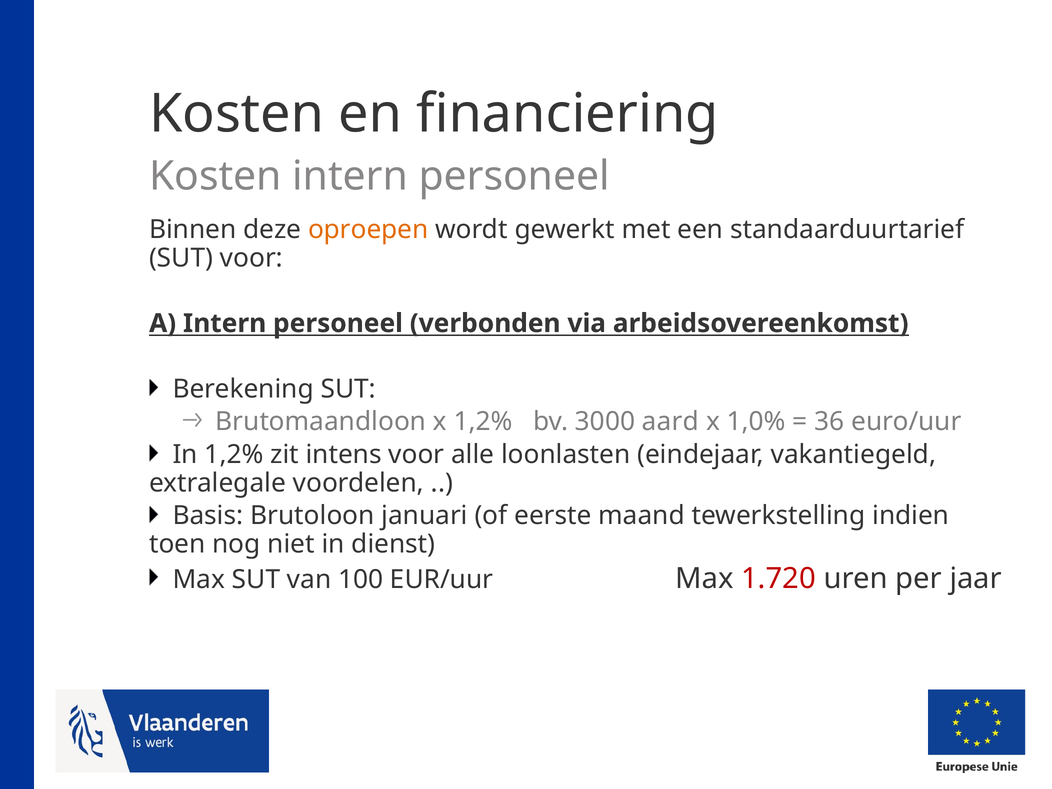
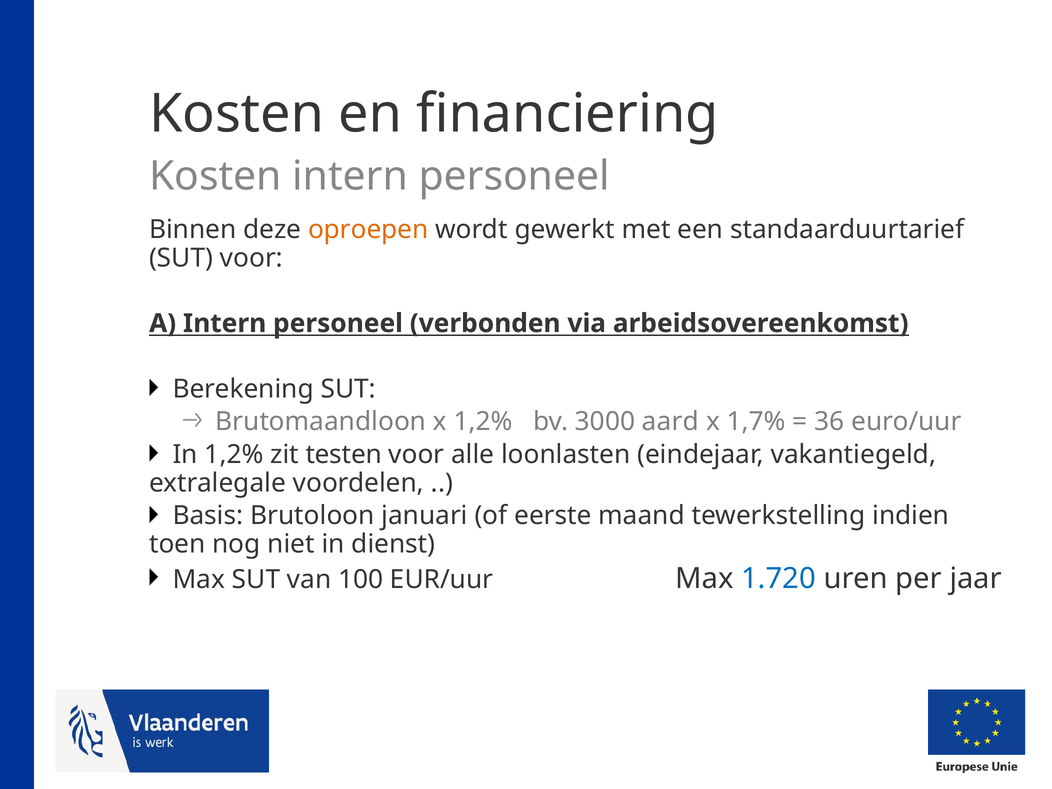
1,0%: 1,0% -> 1,7%
intens: intens -> testen
1.720 colour: red -> blue
